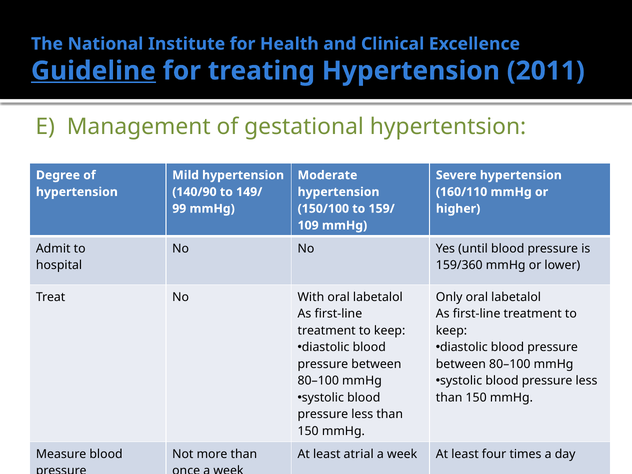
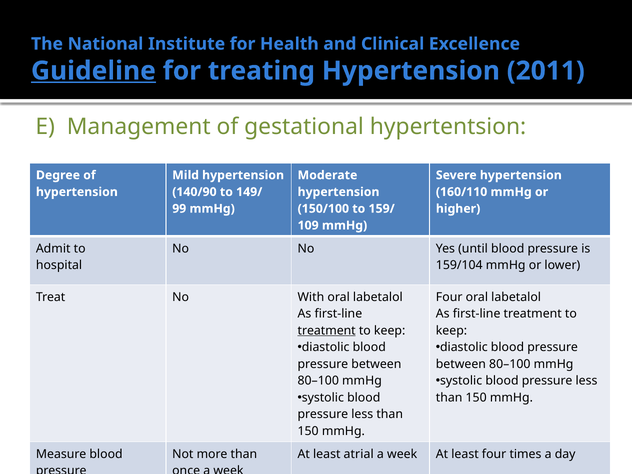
159/360: 159/360 -> 159/104
Only at (449, 297): Only -> Four
treatment at (327, 331) underline: none -> present
